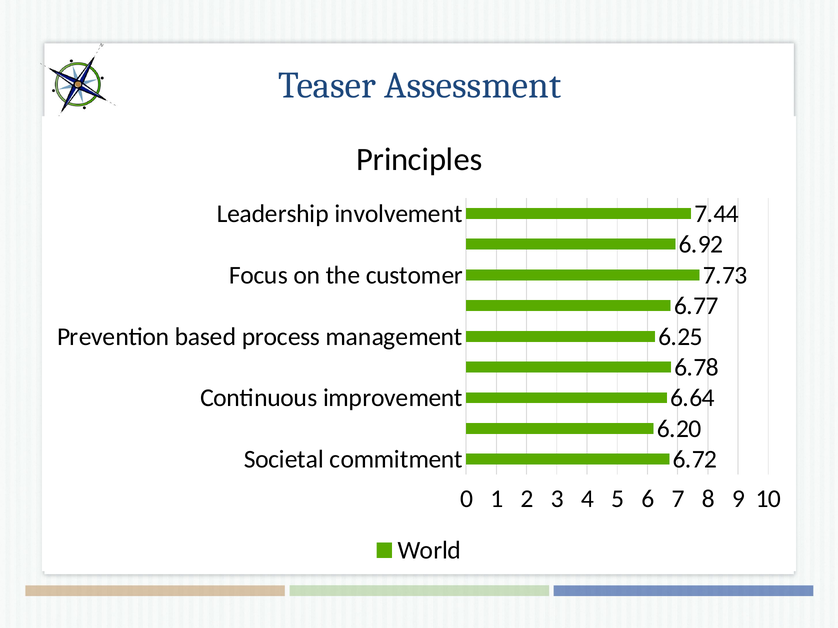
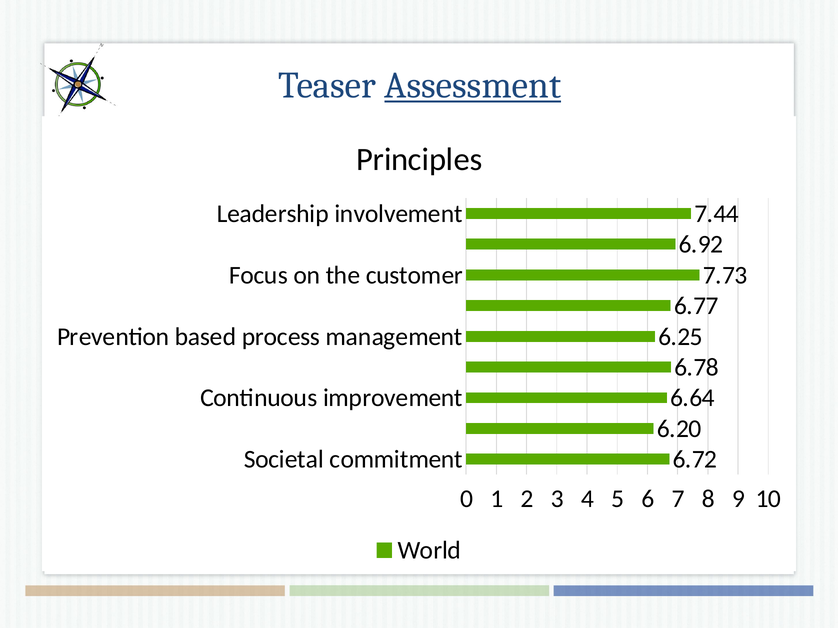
Assessment underline: none -> present
